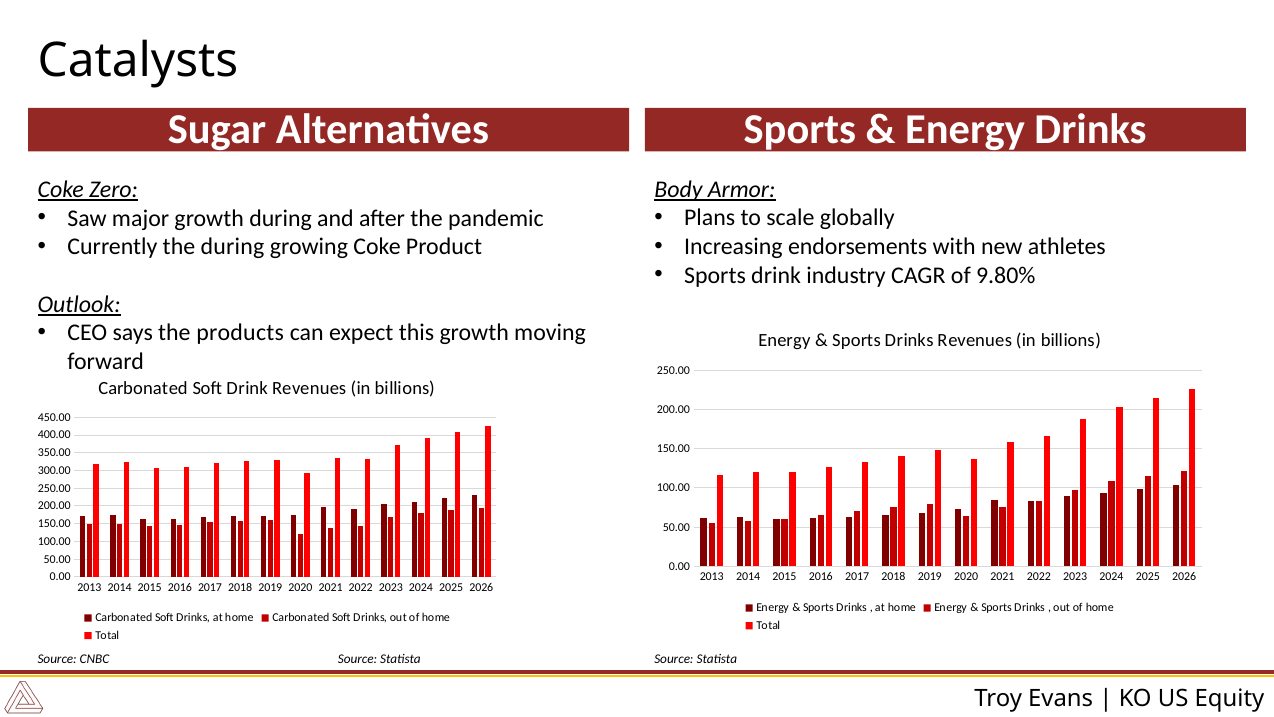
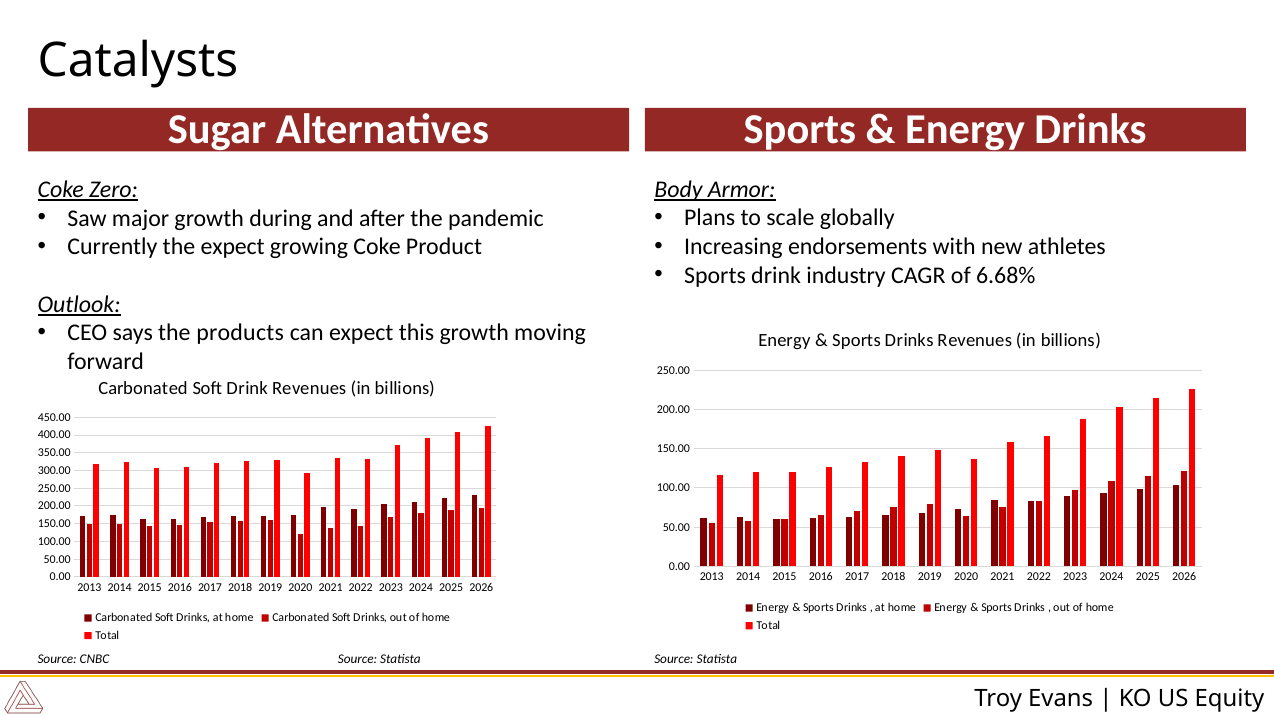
the during: during -> expect
9.80%: 9.80% -> 6.68%
